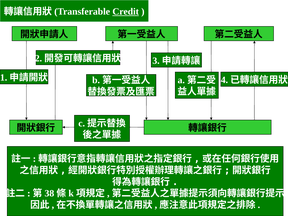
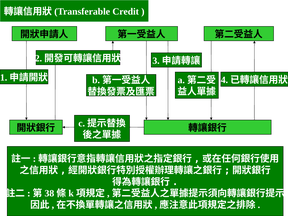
Credit underline: present -> none
